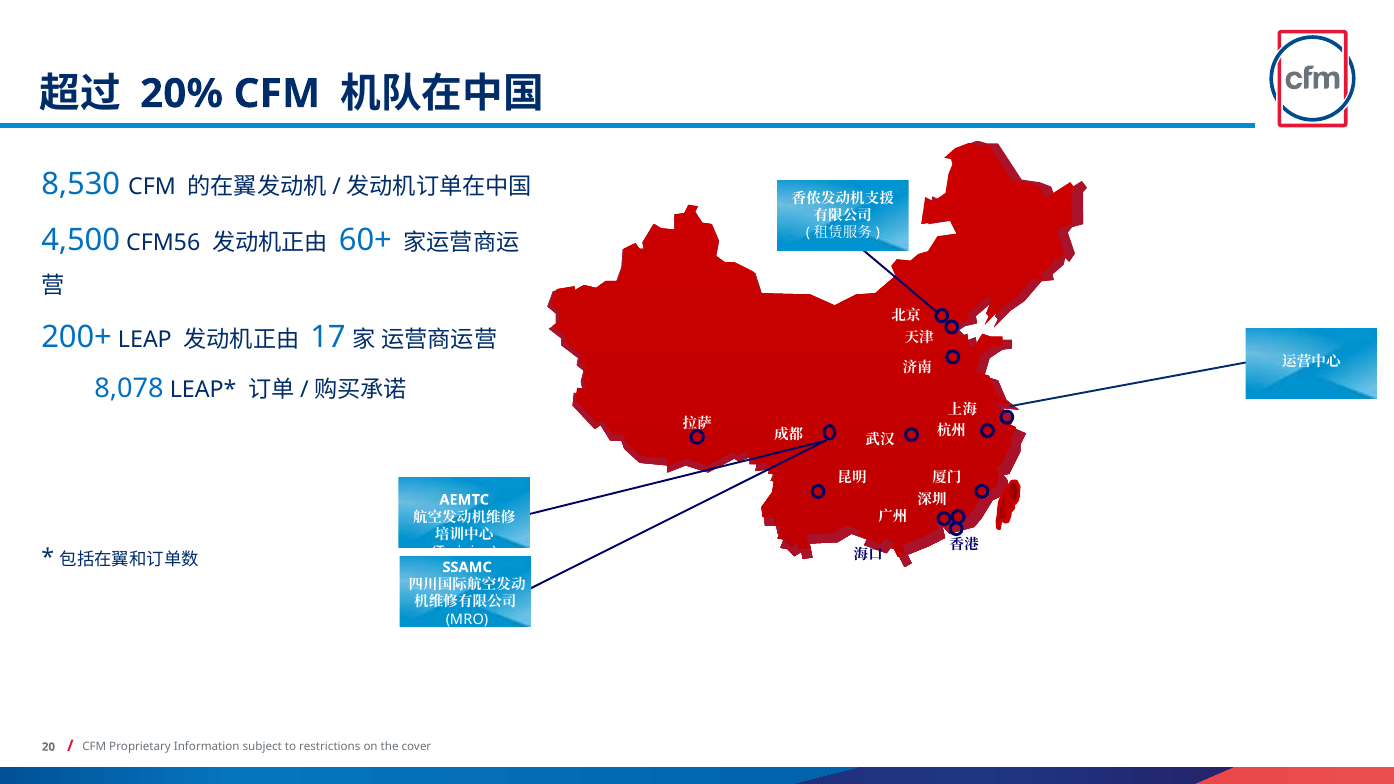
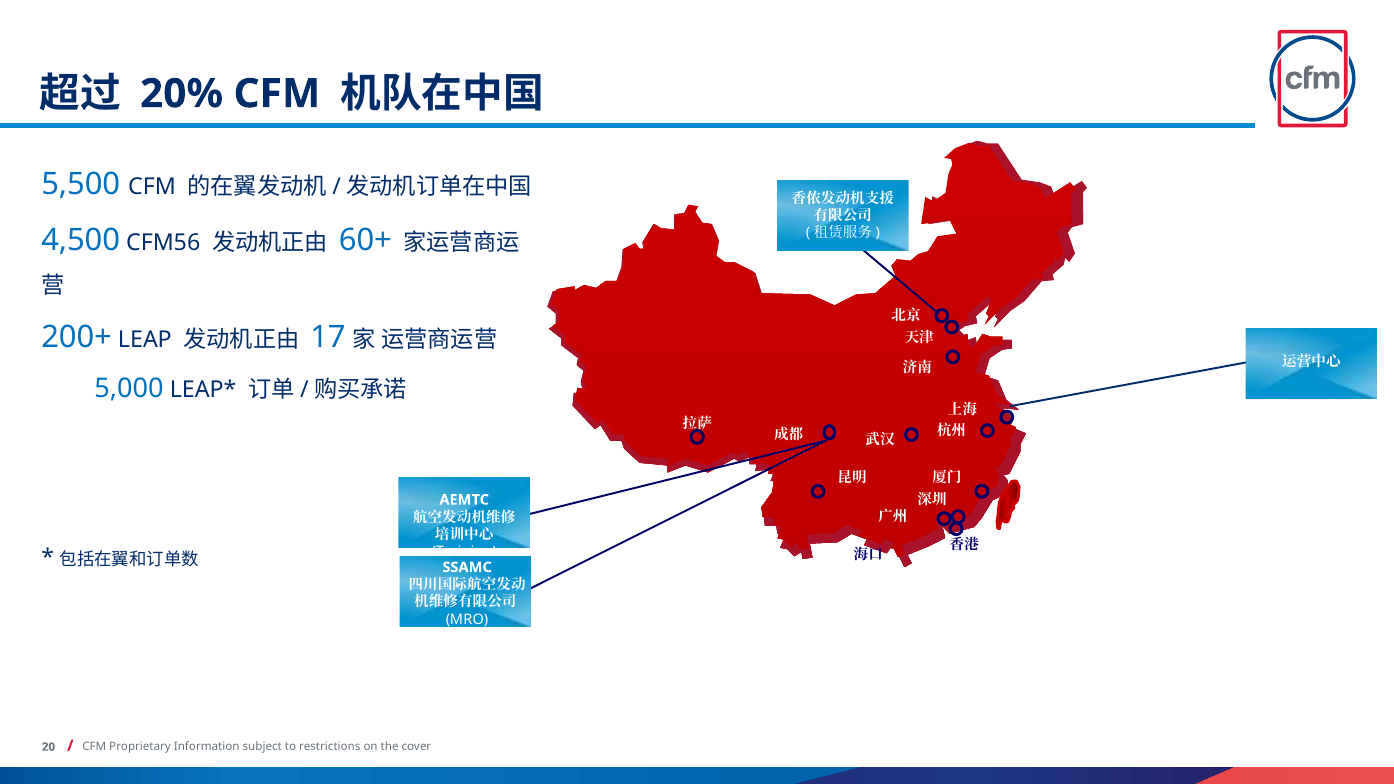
8,530: 8,530 -> 5,500
8,078: 8,078 -> 5,000
